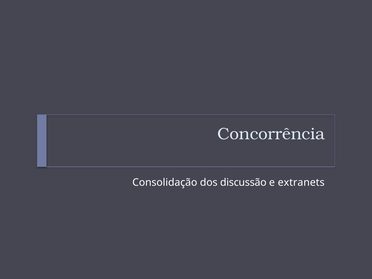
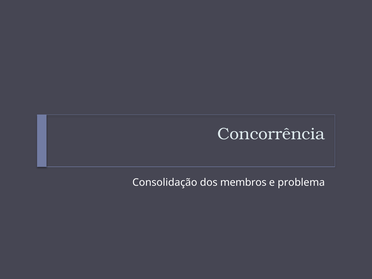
discussão: discussão -> membros
extranets: extranets -> problema
